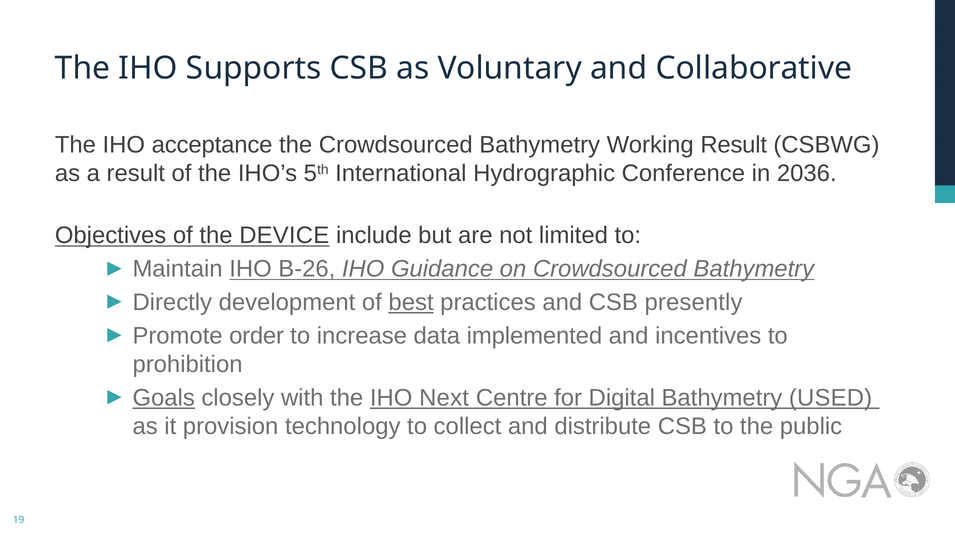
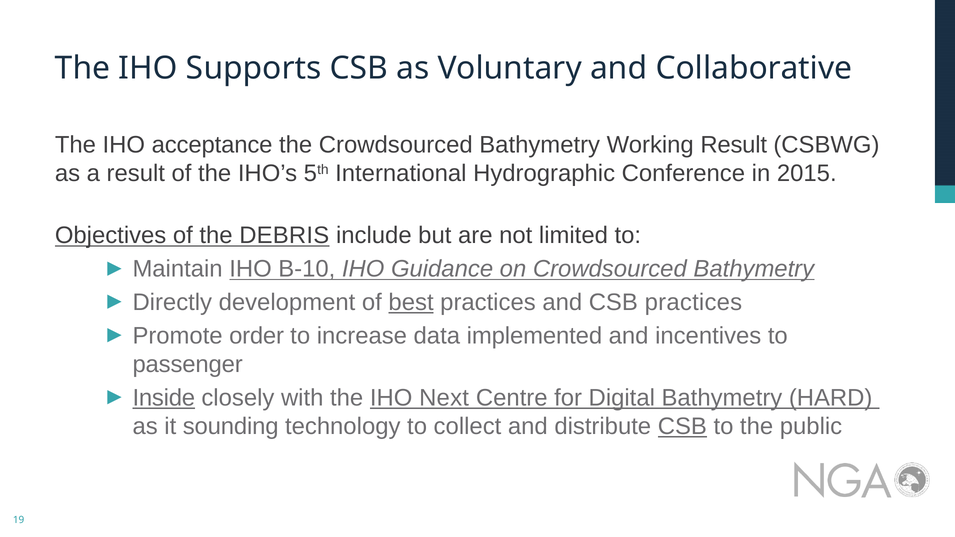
2036: 2036 -> 2015
DEVICE: DEVICE -> DEBRIS
B-26: B-26 -> B-10
CSB presently: presently -> practices
prohibition: prohibition -> passenger
Goals: Goals -> Inside
USED: USED -> HARD
provision: provision -> sounding
CSB at (682, 427) underline: none -> present
